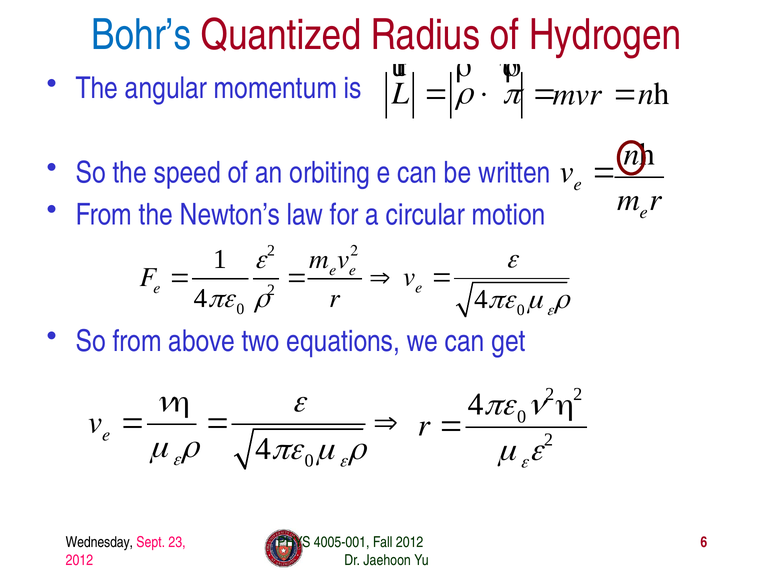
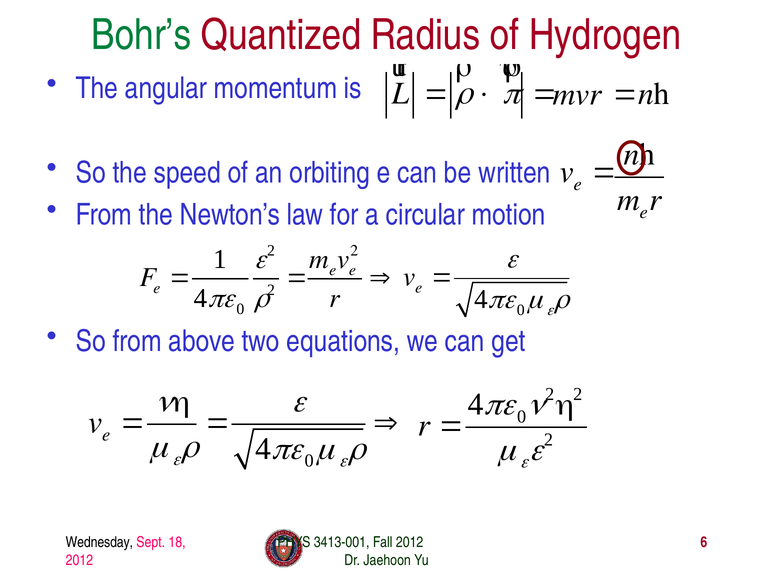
Bohr’s colour: blue -> green
23: 23 -> 18
4005-001: 4005-001 -> 3413-001
